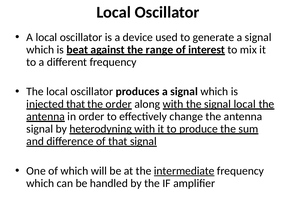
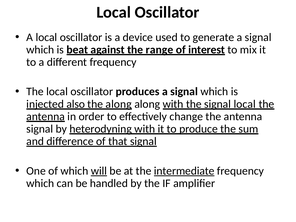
injected that: that -> also
the order: order -> along
will underline: none -> present
